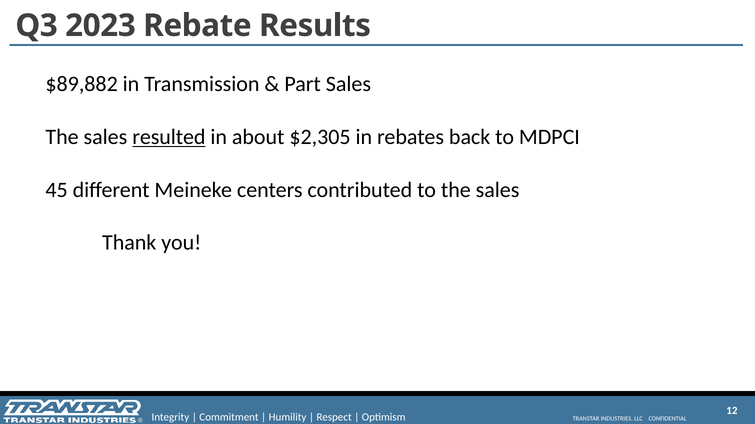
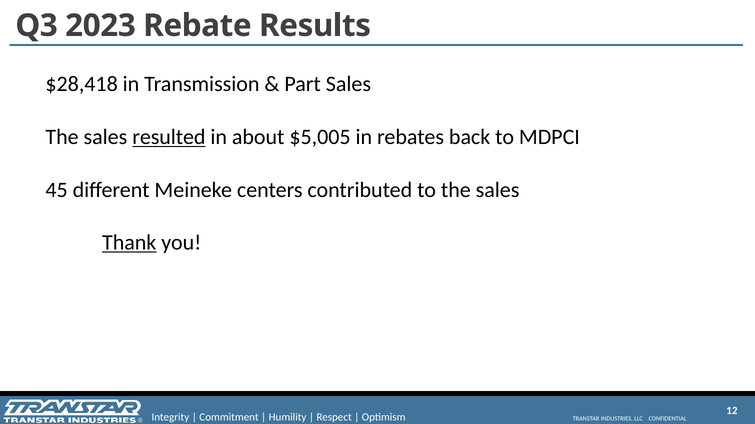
$89,882: $89,882 -> $28,418
$2,305: $2,305 -> $5,005
Thank underline: none -> present
